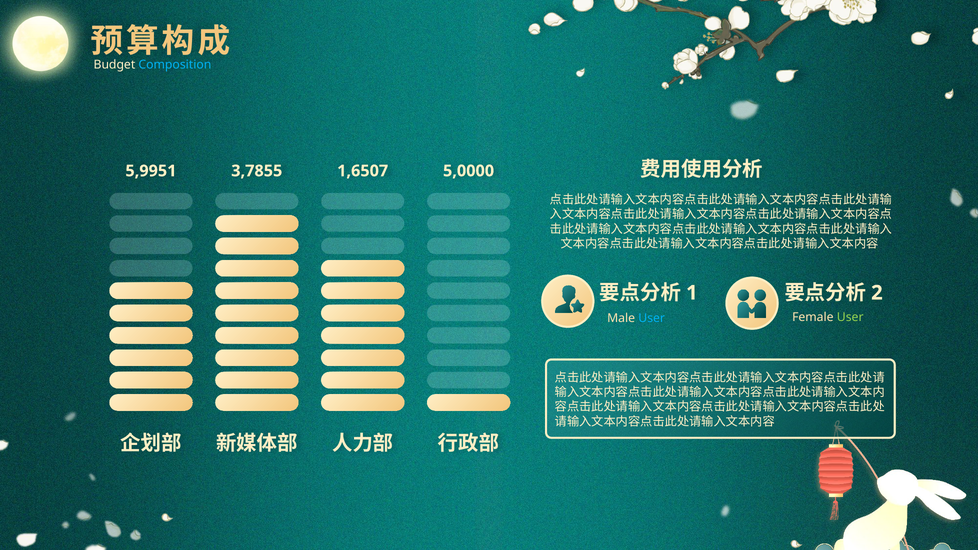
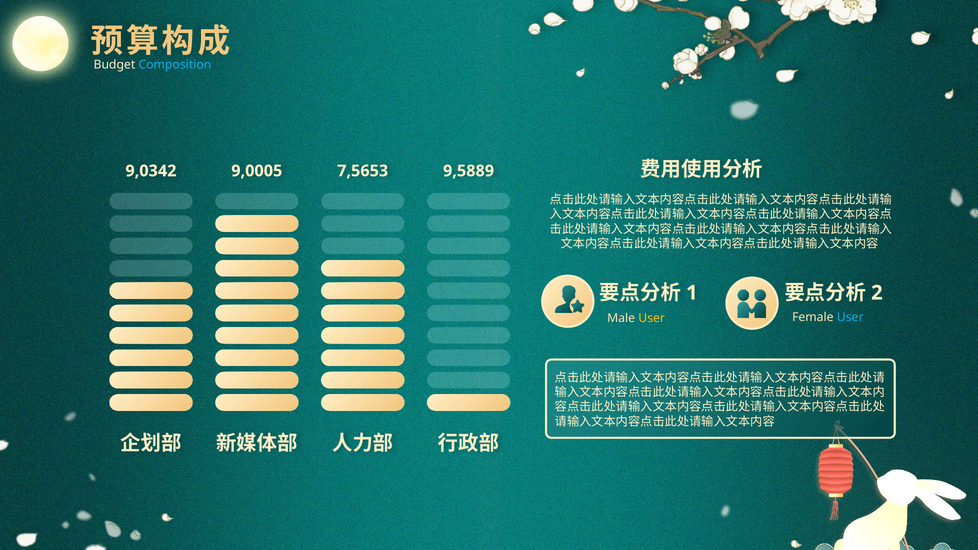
5,9951: 5,9951 -> 9,0342
3,7855: 3,7855 -> 9,0005
1,6507: 1,6507 -> 7,5653
5,0000: 5,0000 -> 9,5889
User at (652, 318) colour: light blue -> yellow
User at (850, 317) colour: light green -> light blue
